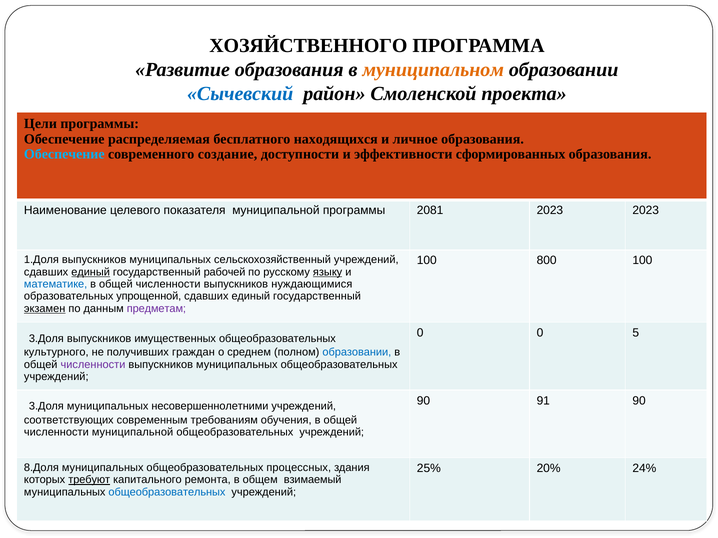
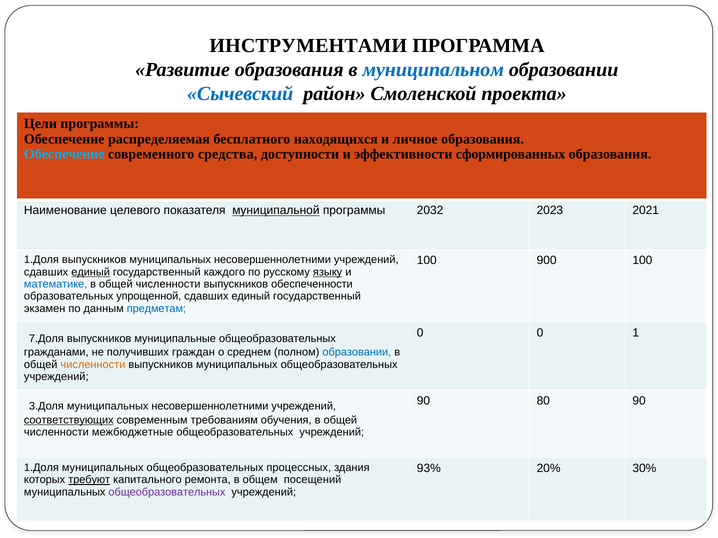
ХОЗЯЙСТВЕННОГО: ХОЗЯЙСТВЕННОГО -> ИНСТРУМЕНТАМИ
муниципальном colour: orange -> blue
создание: создание -> средства
муниципальной at (276, 211) underline: none -> present
2081: 2081 -> 2032
2023 2023: 2023 -> 2021
выпускников муниципальных сельскохозяйственный: сельскохозяйственный -> несовершеннолетними
800: 800 -> 900
рабочей: рабочей -> каждого
нуждающимися: нуждающимися -> обеспеченности
экзамен underline: present -> none
предметам colour: purple -> blue
5: 5 -> 1
3.Доля at (46, 339): 3.Доля -> 7.Доля
имущественных: имущественных -> муниципальные
культурного: культурного -> гражданами
численности at (93, 365) colour: purple -> orange
91: 91 -> 80
соответствующих underline: none -> present
численности муниципальной: муниципальной -> межбюджетные
8.Доля at (41, 468): 8.Доля -> 1.Доля
25%: 25% -> 93%
24%: 24% -> 30%
взимаемый: взимаемый -> посещений
общеобразовательных at (167, 493) colour: blue -> purple
